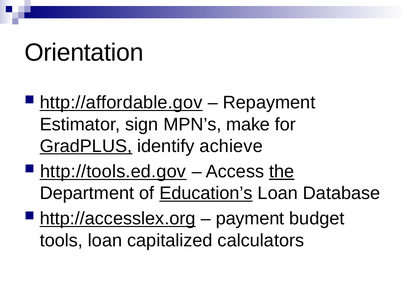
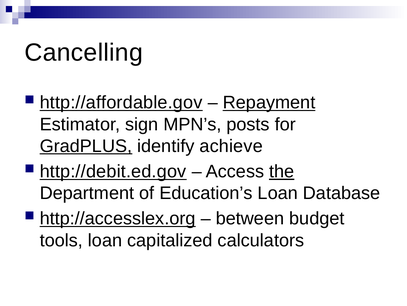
Orientation: Orientation -> Cancelling
Repayment underline: none -> present
make: make -> posts
http://tools.ed.gov: http://tools.ed.gov -> http://debit.ed.gov
Education’s underline: present -> none
payment: payment -> between
